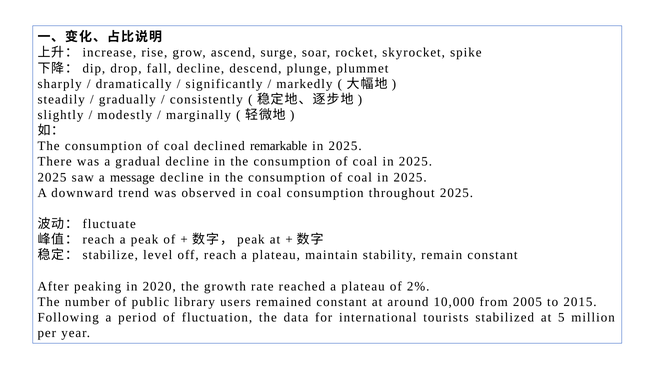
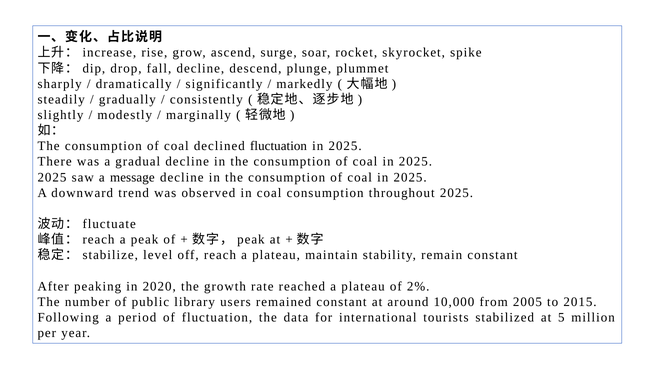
declined remarkable: remarkable -> fluctuation
